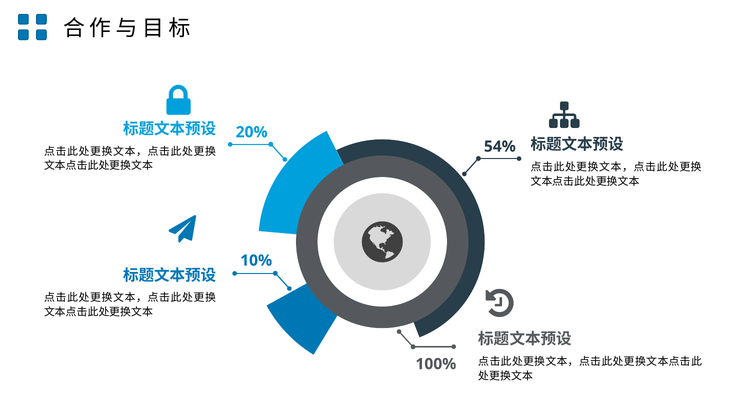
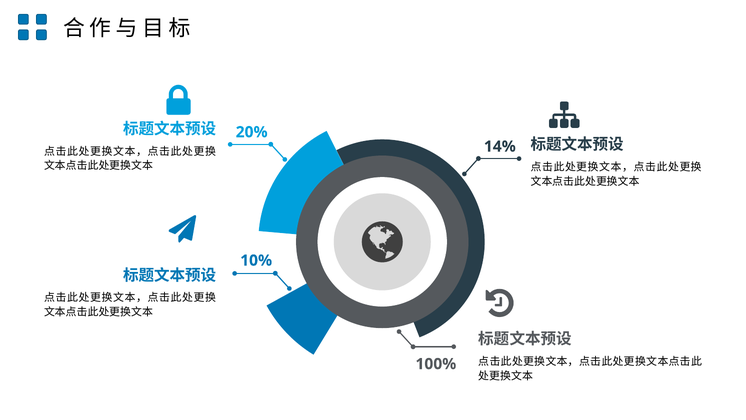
54%: 54% -> 14%
